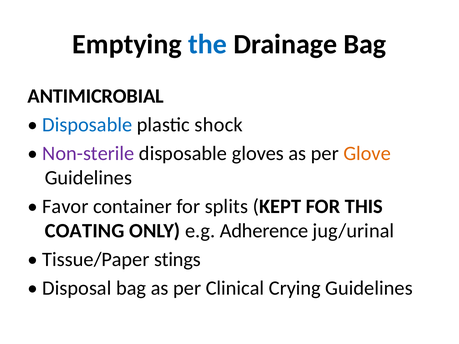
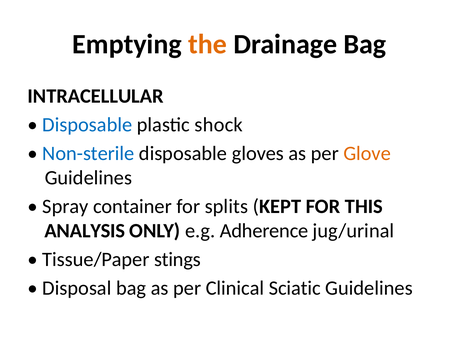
the colour: blue -> orange
ANTIMICROBIAL: ANTIMICROBIAL -> INTRACELLULAR
Non-sterile colour: purple -> blue
Favor: Favor -> Spray
COATING: COATING -> ANALYSIS
Crying: Crying -> Sciatic
